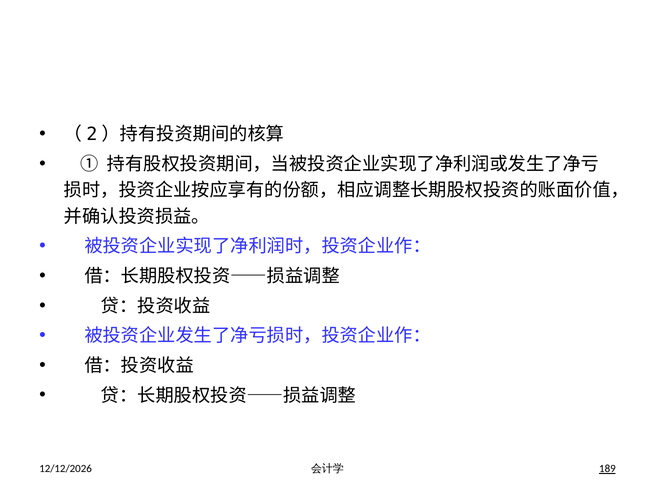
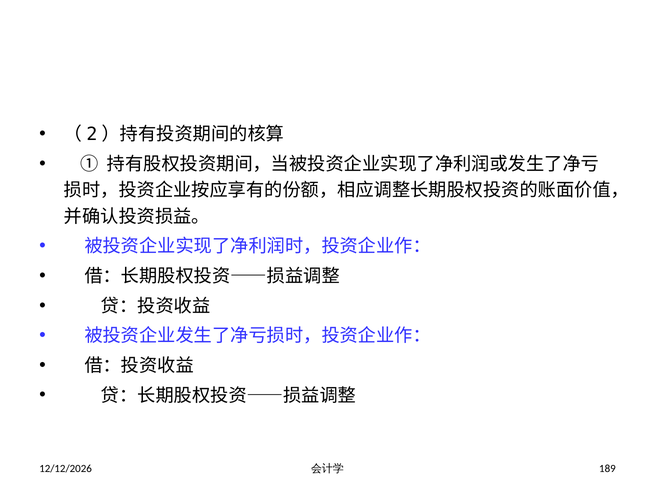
189 underline: present -> none
